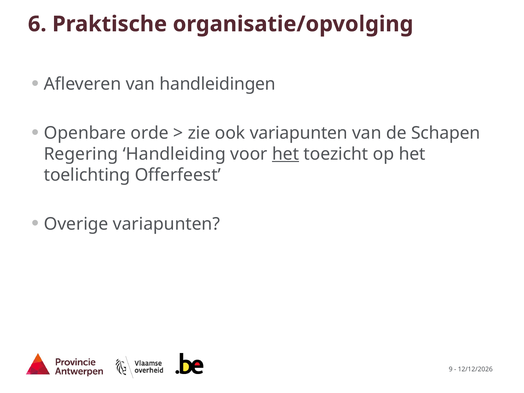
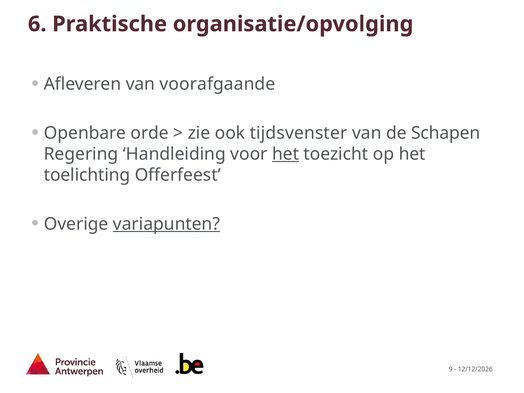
handleidingen: handleidingen -> voorafgaande
ook variapunten: variapunten -> tijdsvenster
variapunten at (167, 224) underline: none -> present
